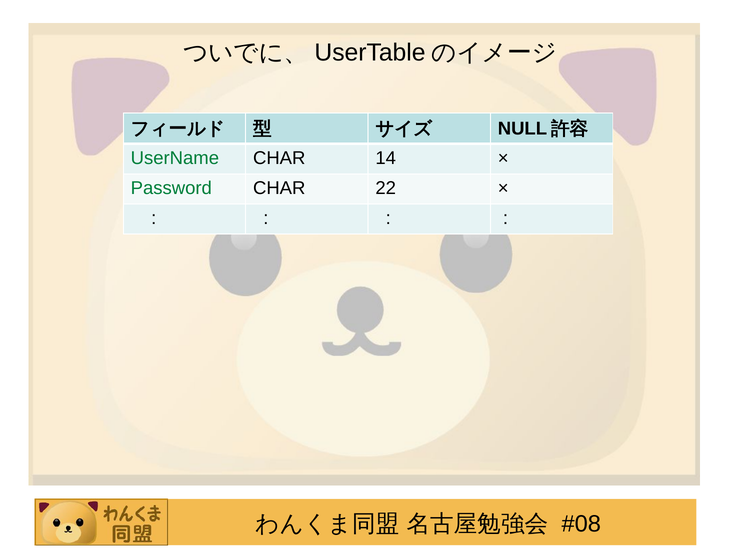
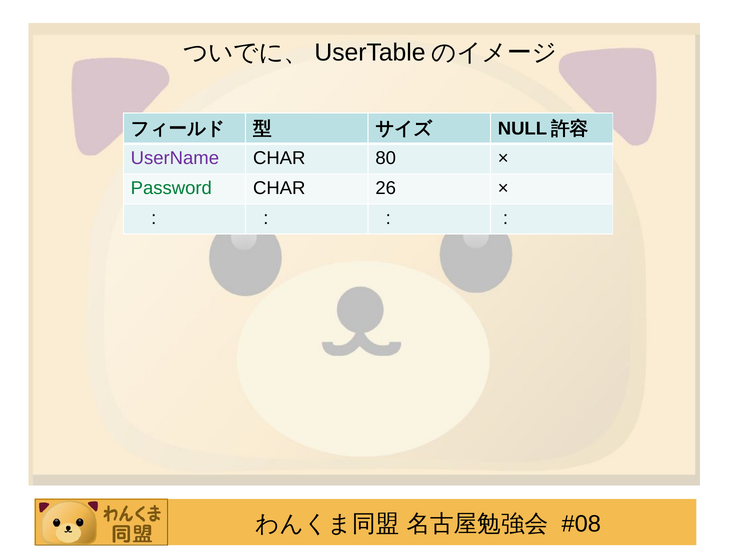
UserName colour: green -> purple
14: 14 -> 80
22: 22 -> 26
